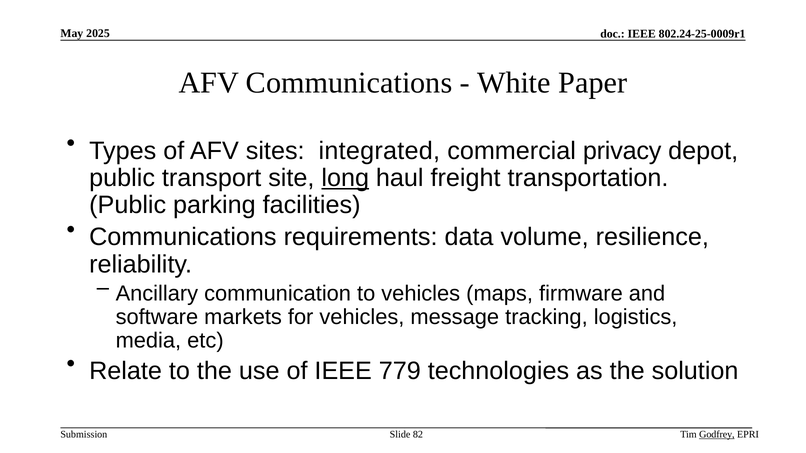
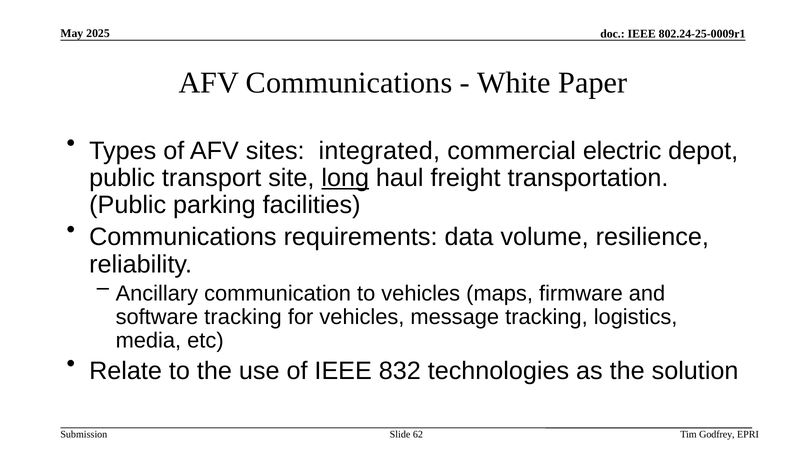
privacy: privacy -> electric
software markets: markets -> tracking
779: 779 -> 832
82: 82 -> 62
Godfrey underline: present -> none
